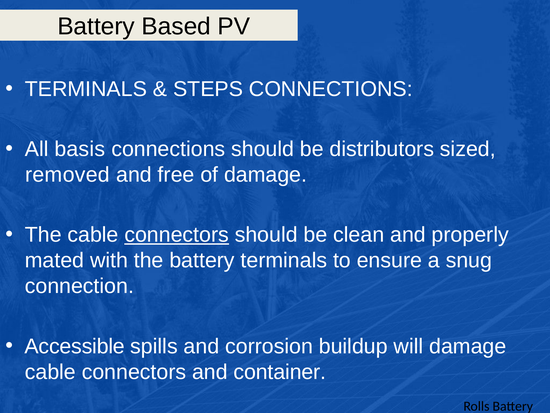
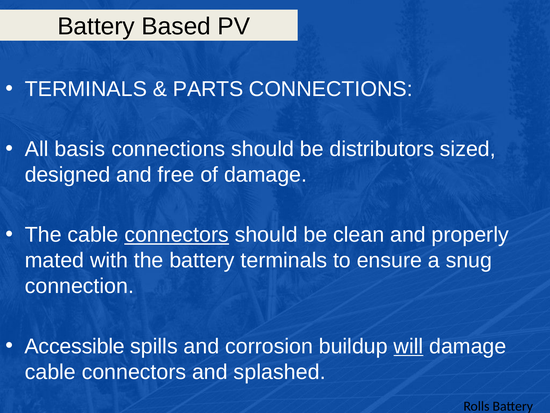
STEPS: STEPS -> PARTS
removed: removed -> designed
will underline: none -> present
container: container -> splashed
